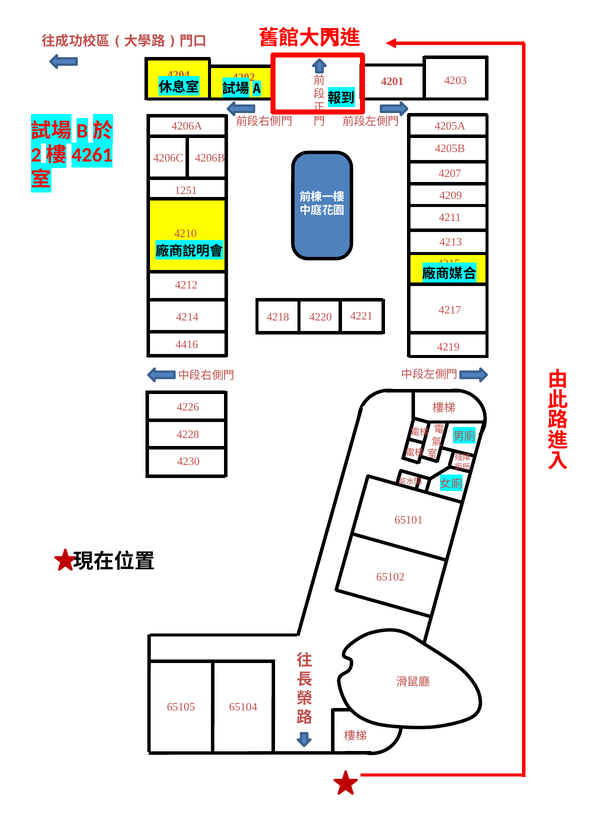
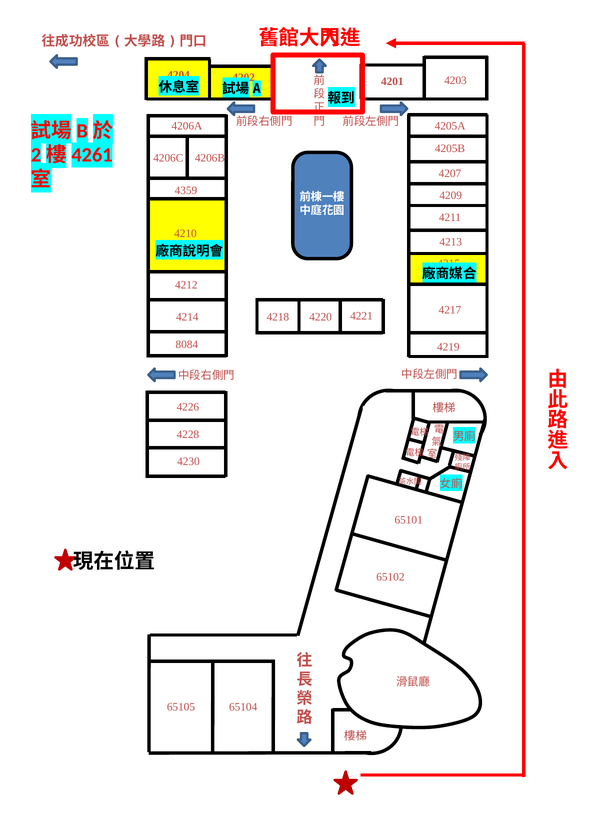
1251: 1251 -> 4359
4416: 4416 -> 8084
